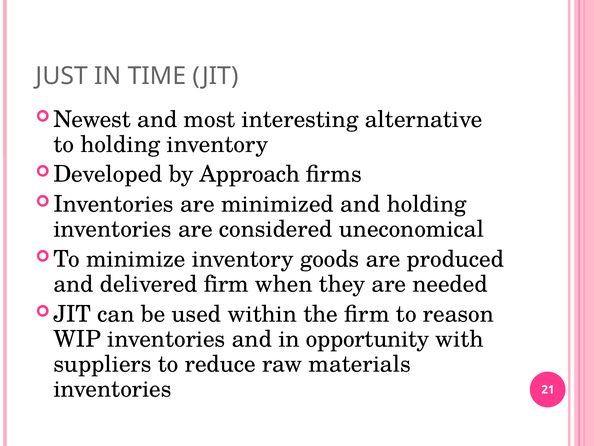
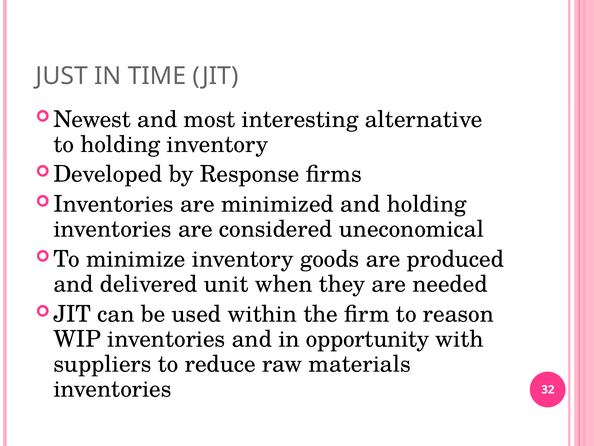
Approach: Approach -> Response
delivered firm: firm -> unit
21: 21 -> 32
